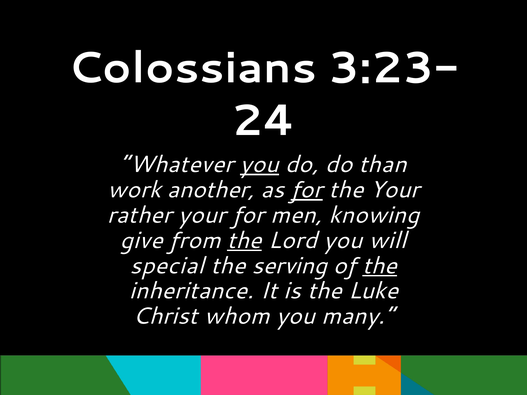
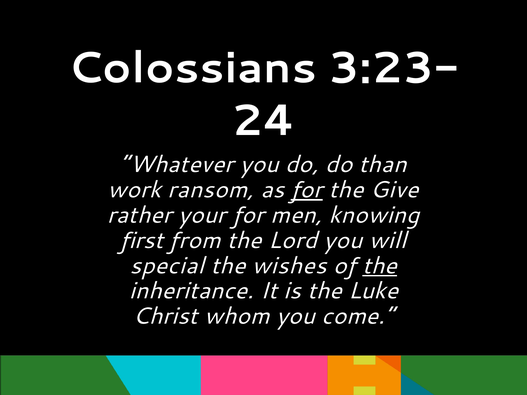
you at (259, 165) underline: present -> none
another: another -> ransom
the Your: Your -> Give
give: give -> first
the at (244, 240) underline: present -> none
serving: serving -> wishes
many: many -> come
